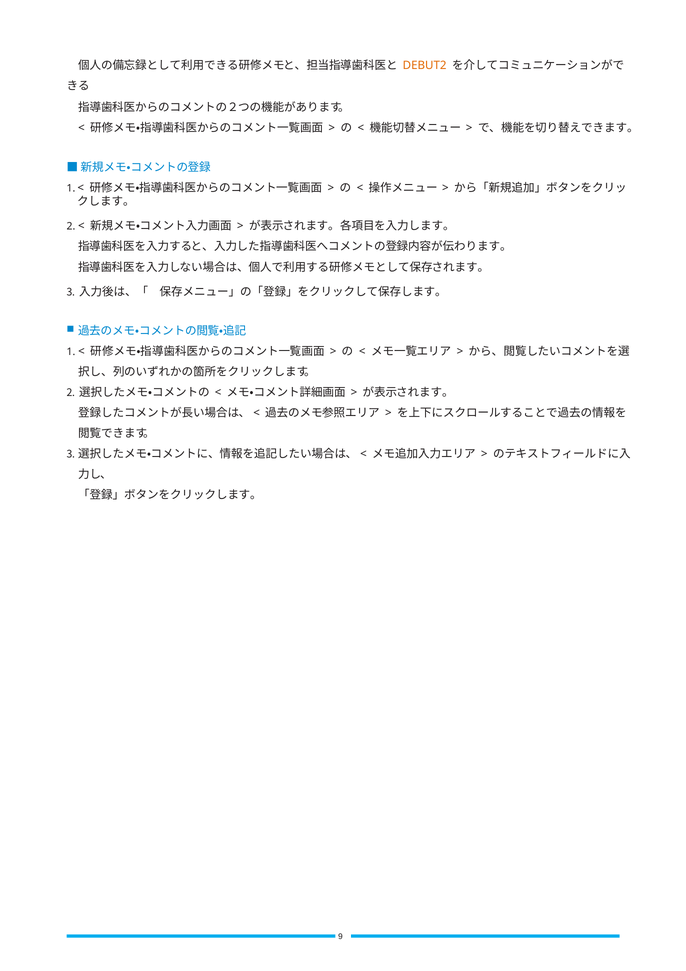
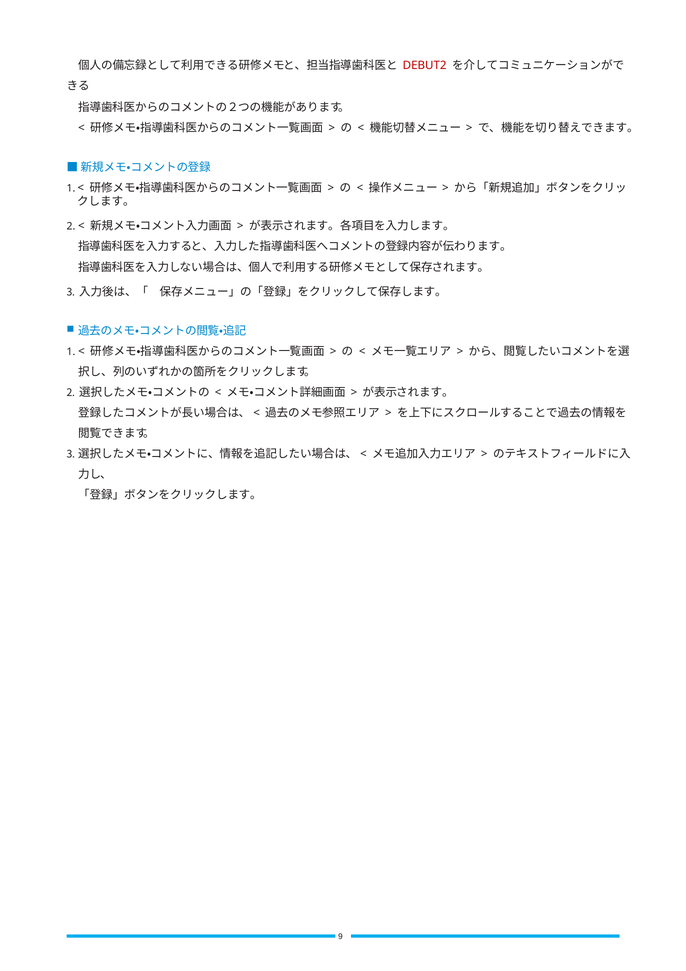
DEBUT2 colour: orange -> red
